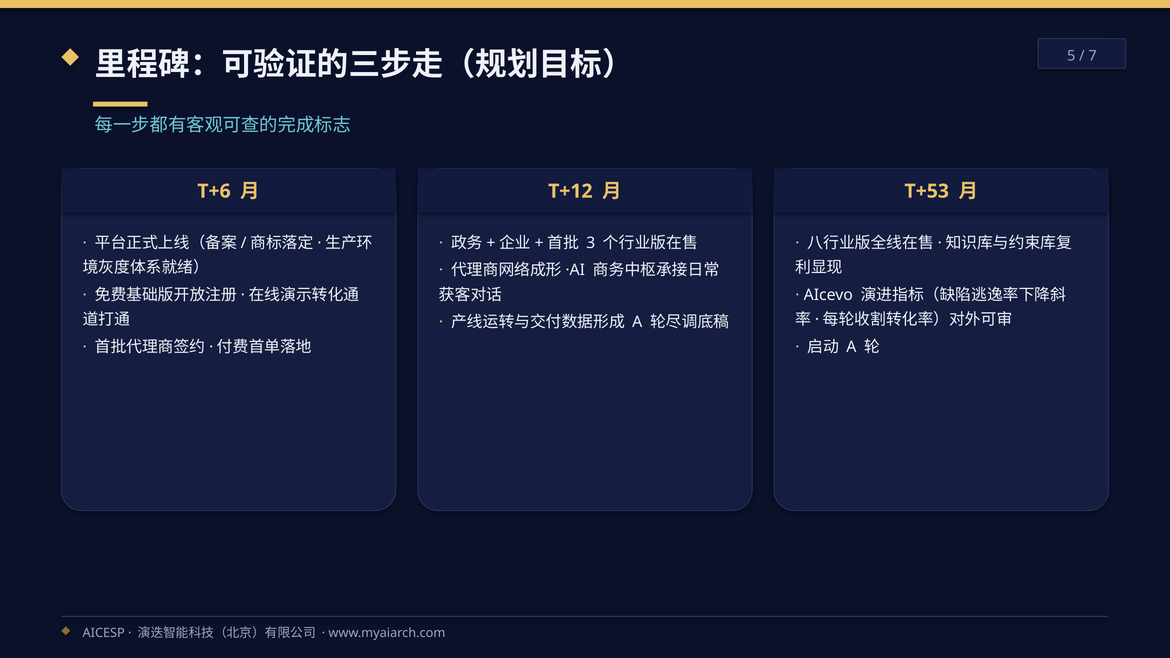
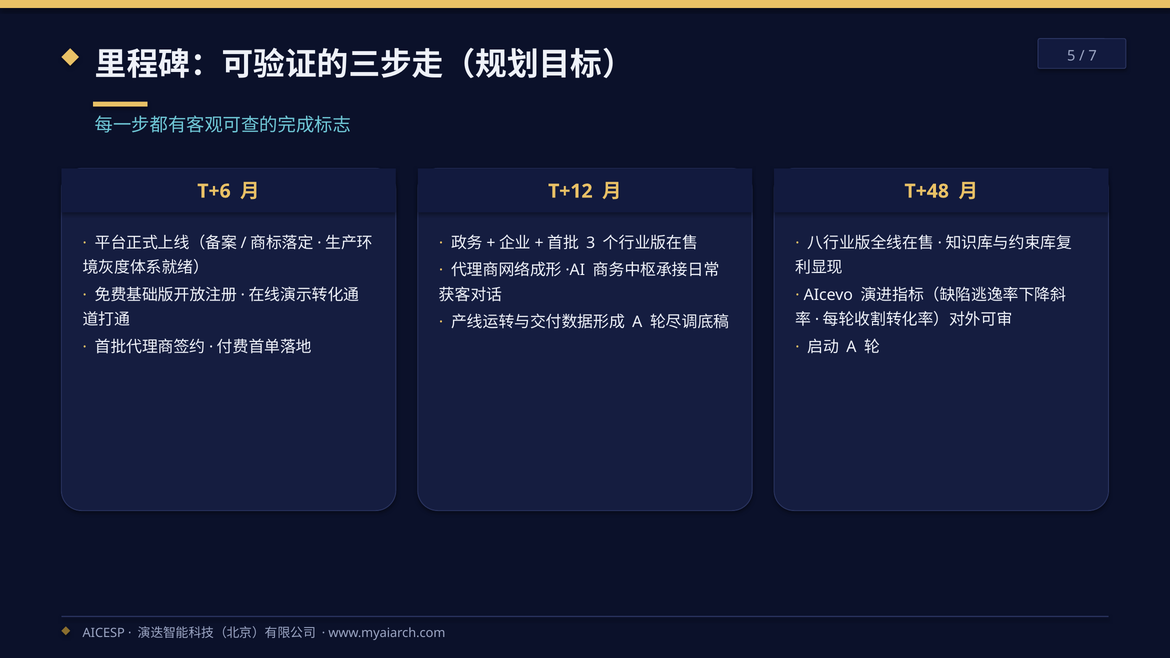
T+53: T+53 -> T+48
